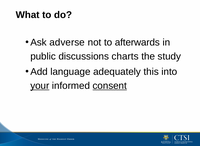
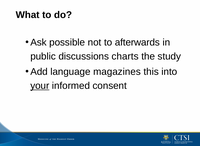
adverse: adverse -> possible
adequately: adequately -> magazines
consent underline: present -> none
